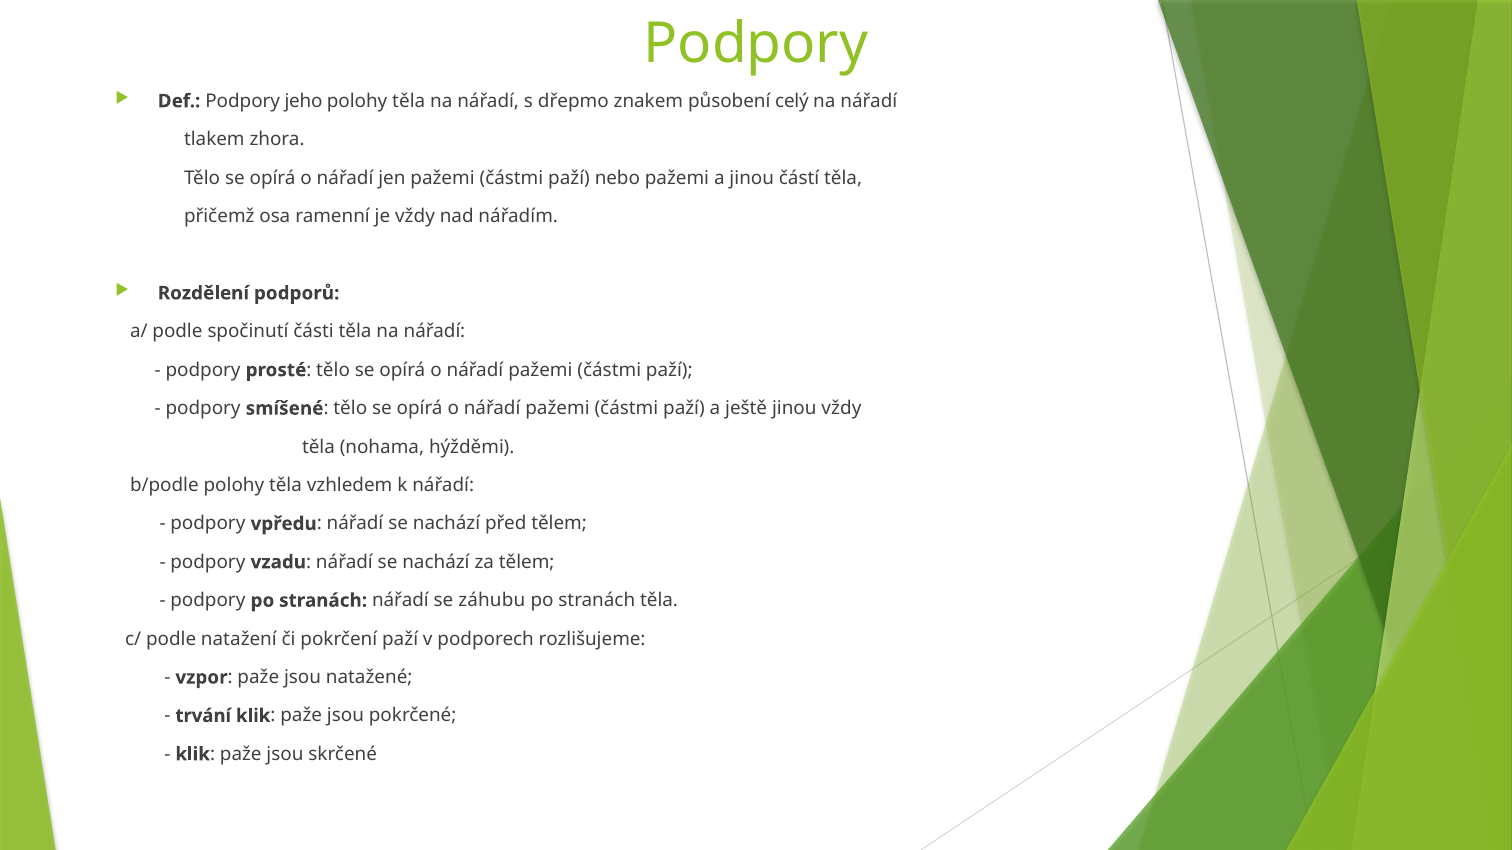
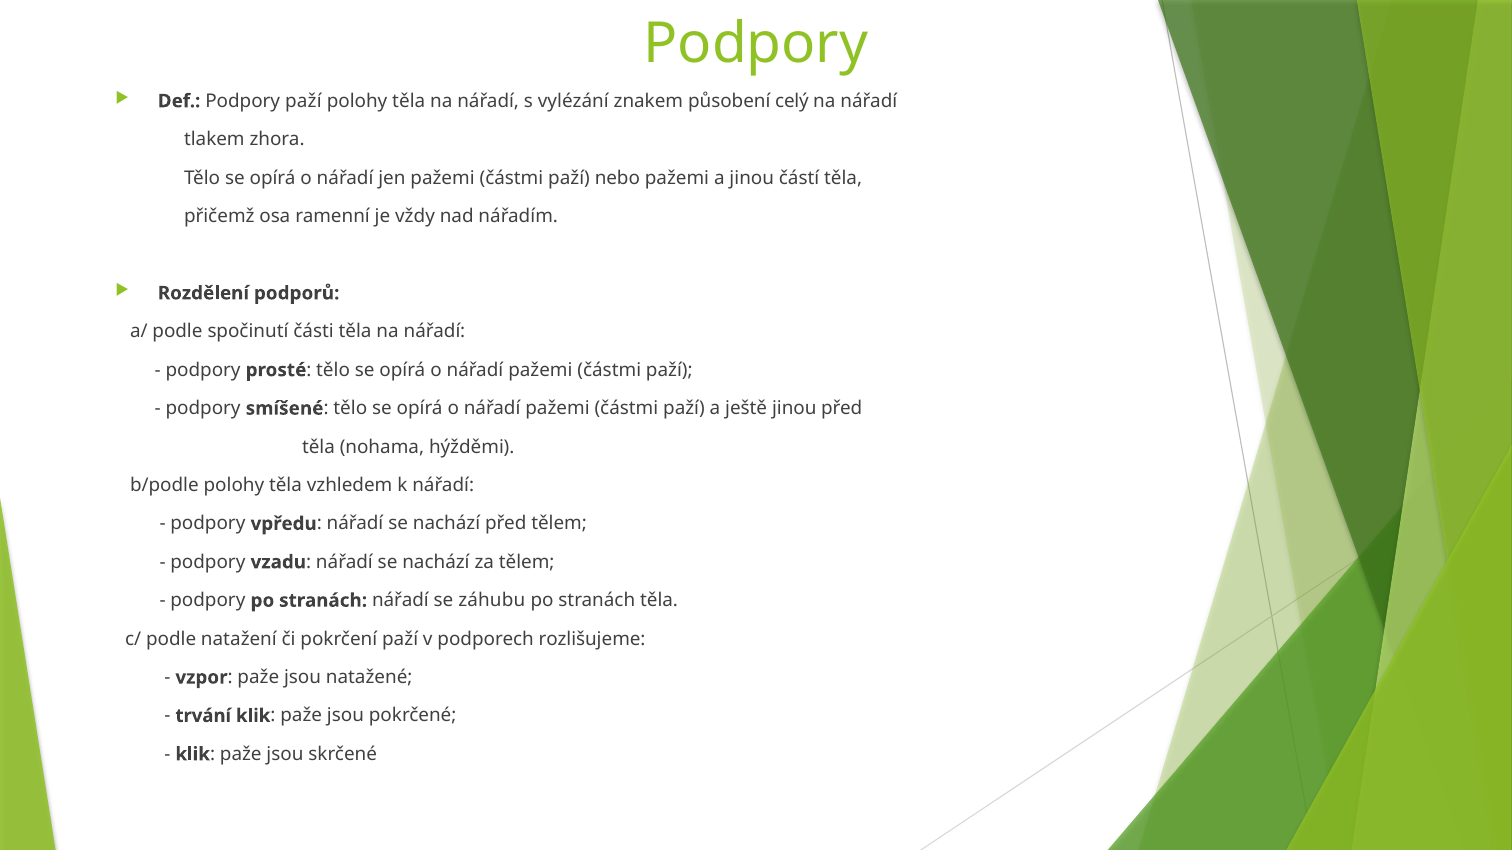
Podpory jeho: jeho -> paží
dřepmo: dřepmo -> vylézání
jinou vždy: vždy -> před
